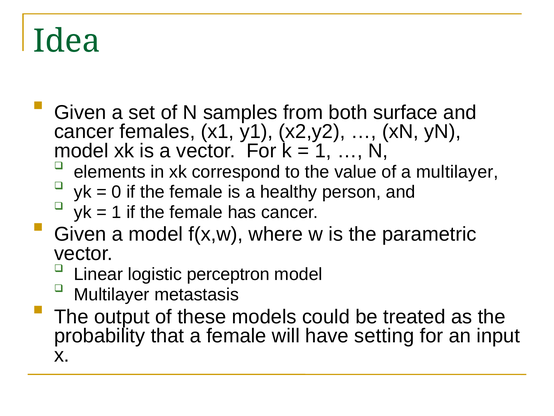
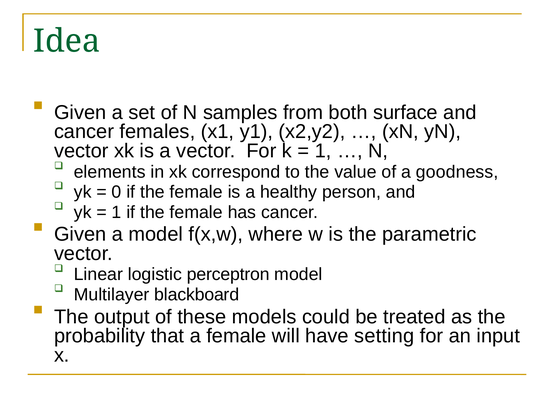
model at (81, 151): model -> vector
a multilayer: multilayer -> goodness
metastasis: metastasis -> blackboard
